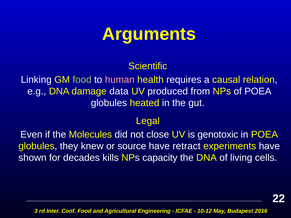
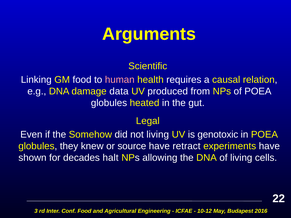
food at (82, 80) colour: light green -> white
Molecules: Molecules -> Somehow
not close: close -> living
kills: kills -> halt
capacity: capacity -> allowing
